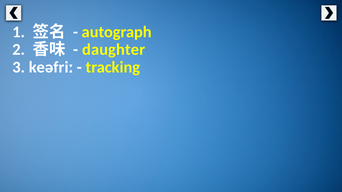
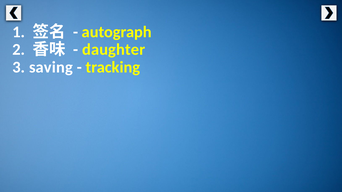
keəfriː: keəfriː -> saving
